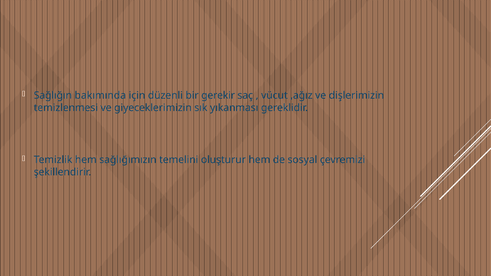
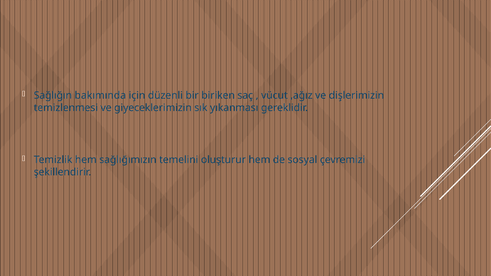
gerekir: gerekir -> biriken
